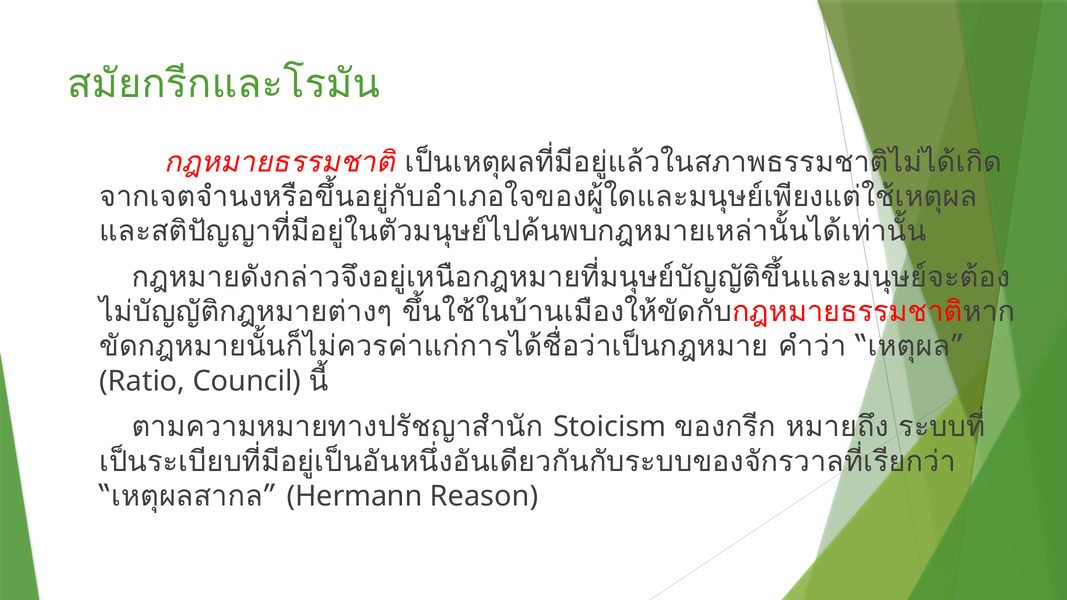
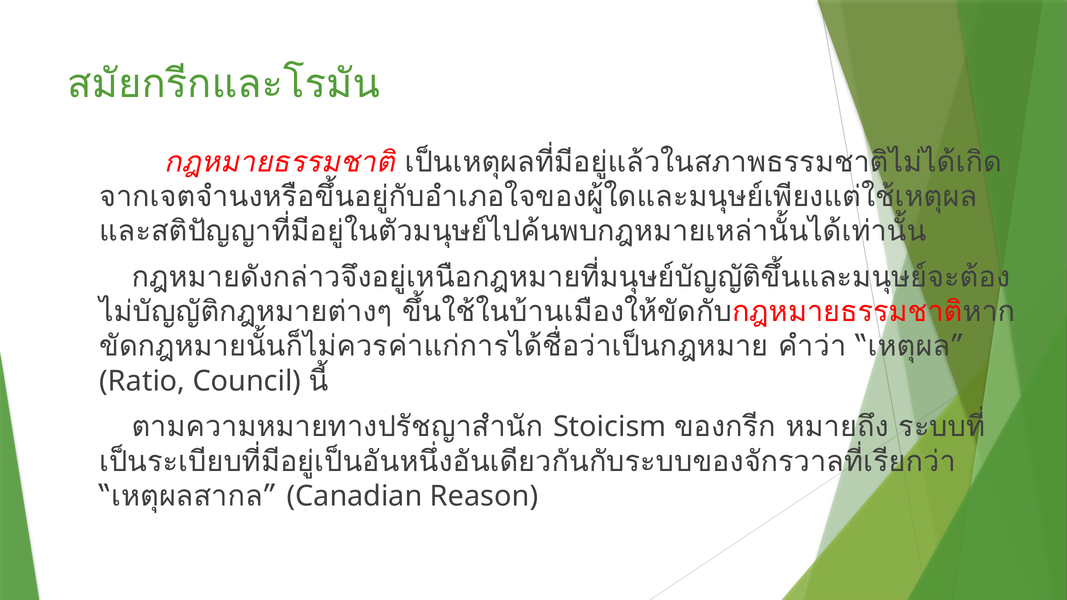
Hermann: Hermann -> Canadian
